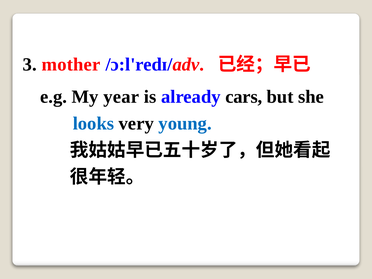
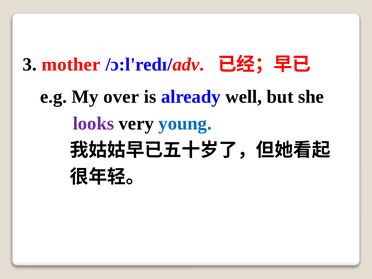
year: year -> over
cars: cars -> well
looks colour: blue -> purple
